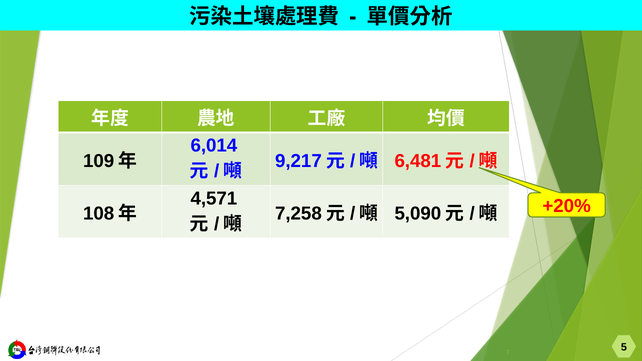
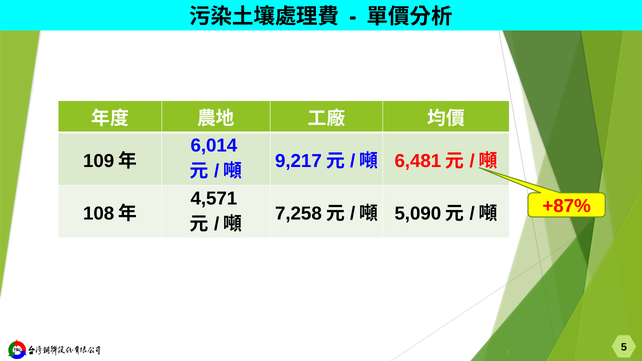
+20%: +20% -> +87%
